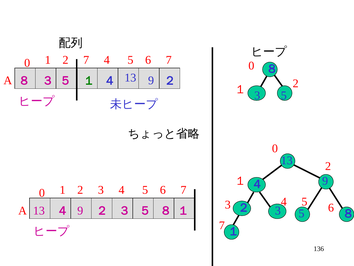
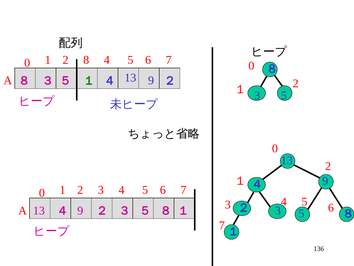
2 7: 7 -> 8
